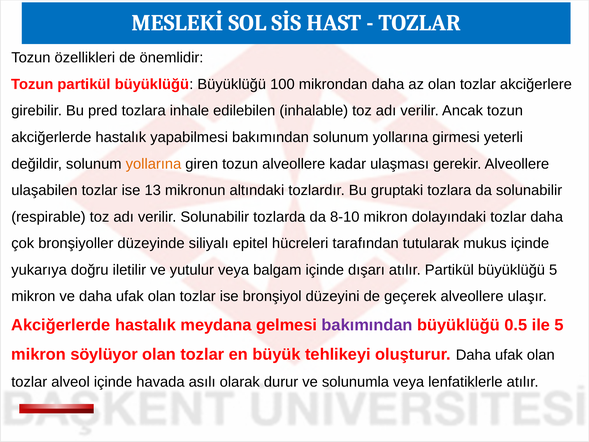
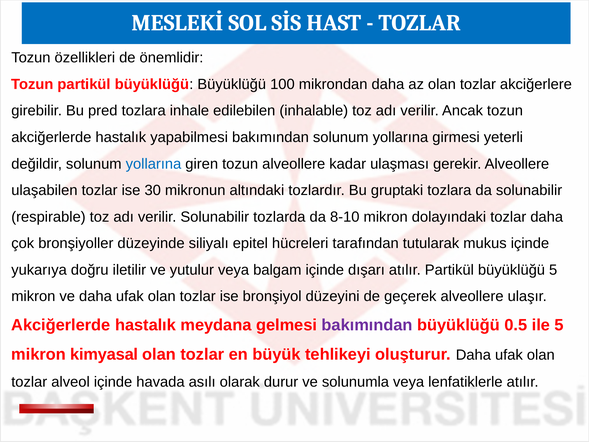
yollarına at (153, 164) colour: orange -> blue
13: 13 -> 30
söylüyor: söylüyor -> kimyasal
